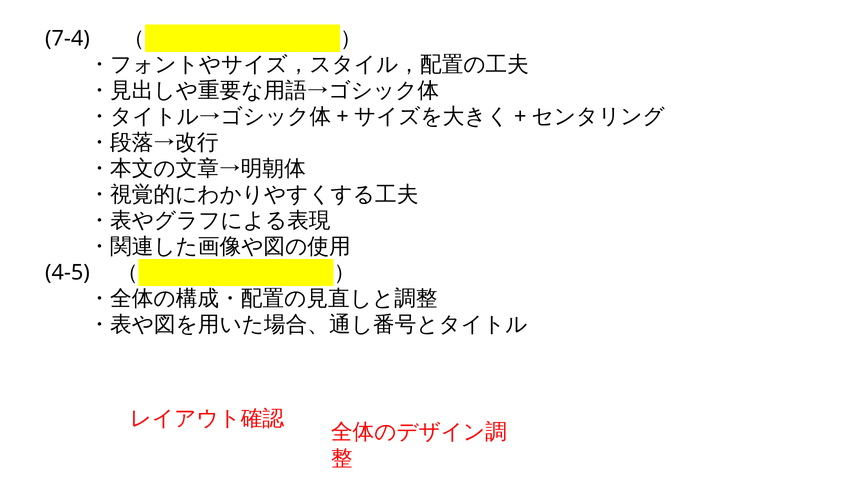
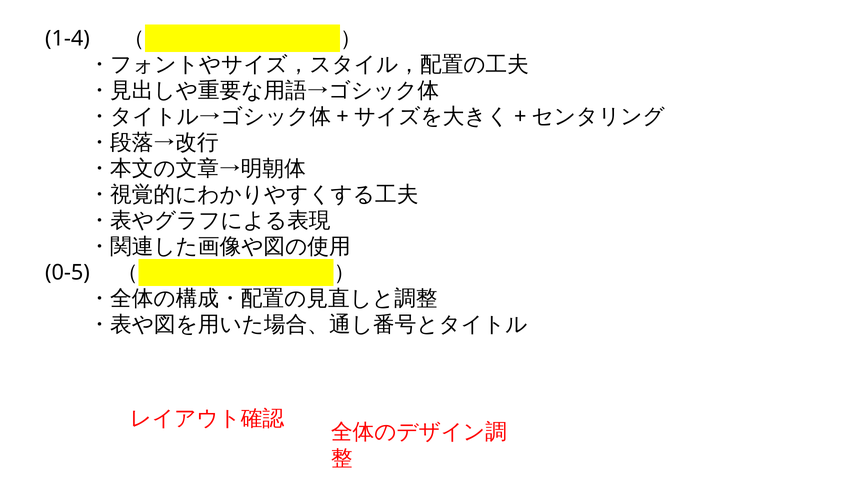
7-4: 7-4 -> 1-4
4-5: 4-5 -> 0-5
